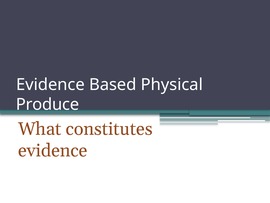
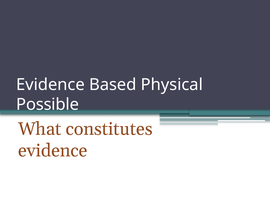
Produce: Produce -> Possible
